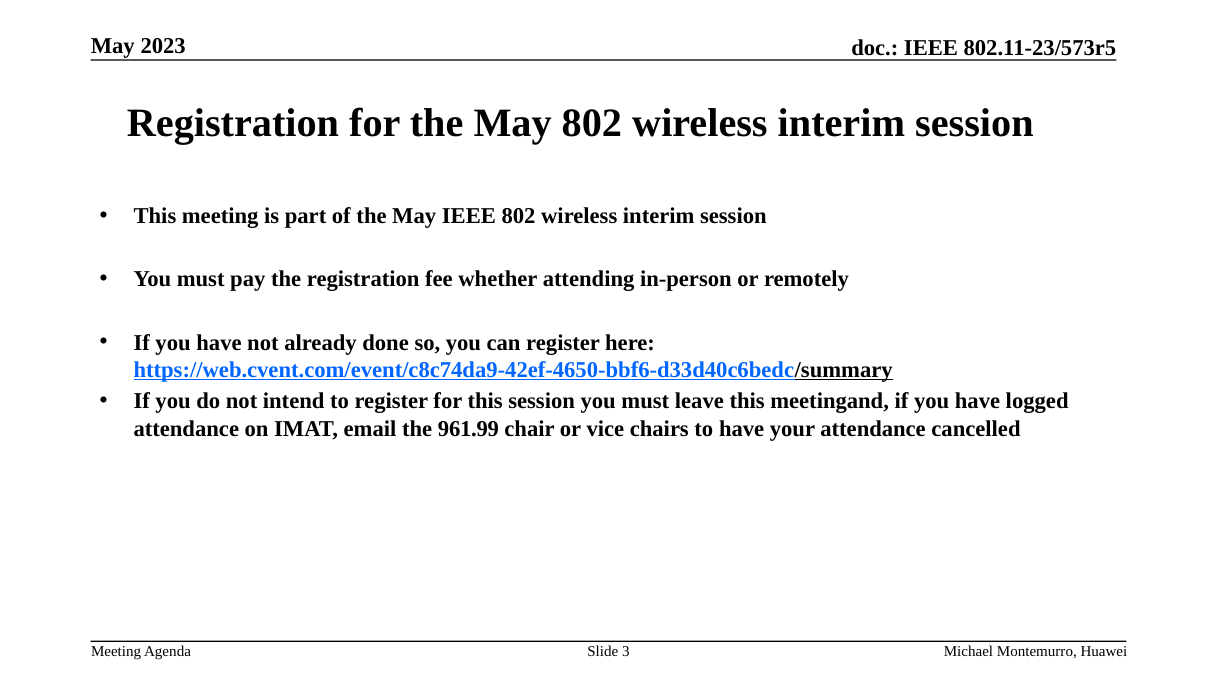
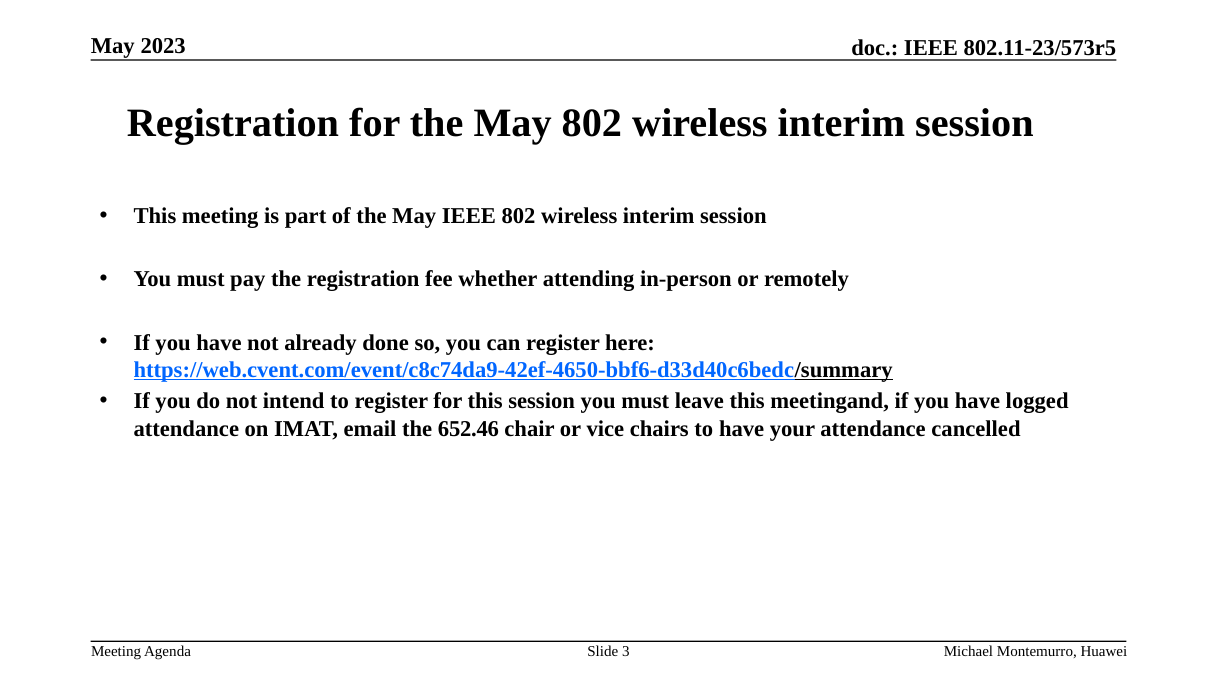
961.99: 961.99 -> 652.46
